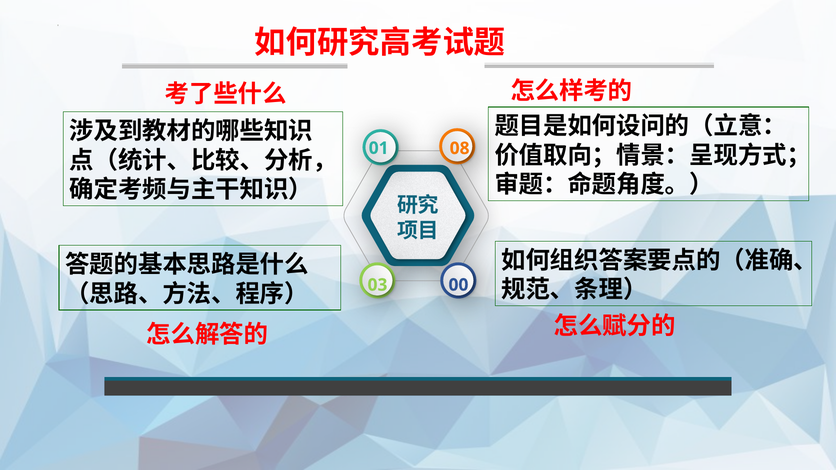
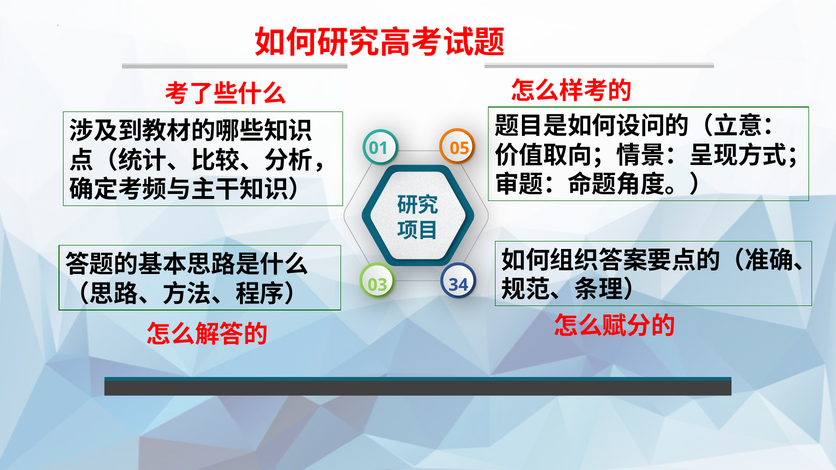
08: 08 -> 05
00: 00 -> 34
